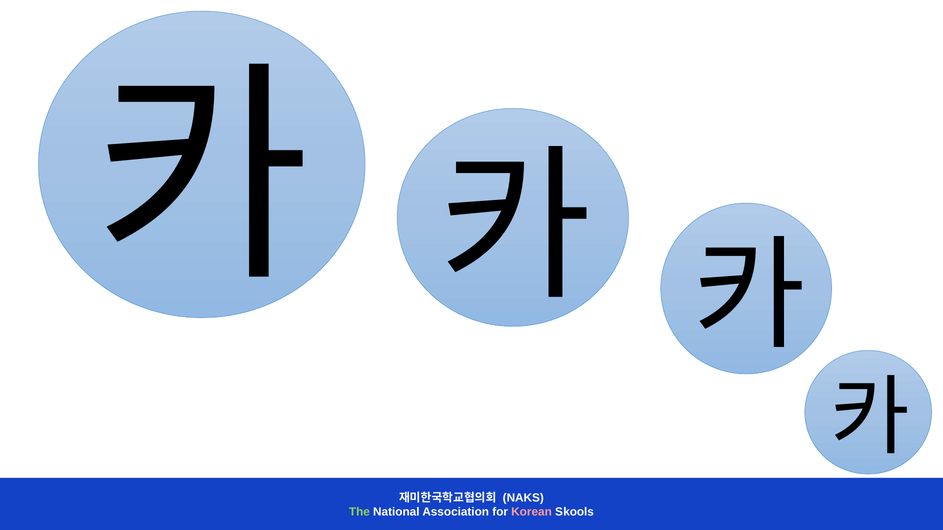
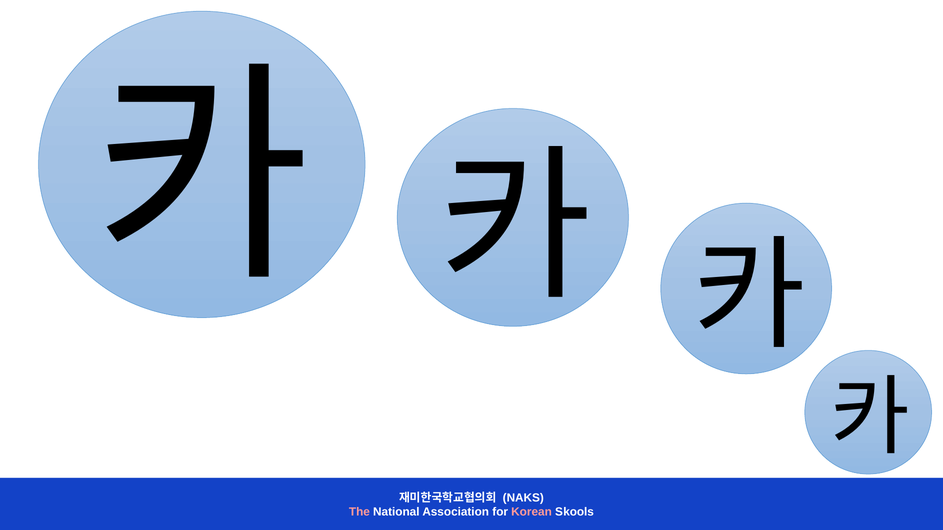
The colour: light green -> pink
